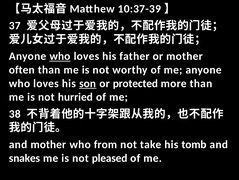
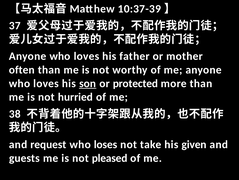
who at (60, 56) underline: present -> none
and mother: mother -> request
from: from -> loses
tomb: tomb -> given
snakes: snakes -> guests
